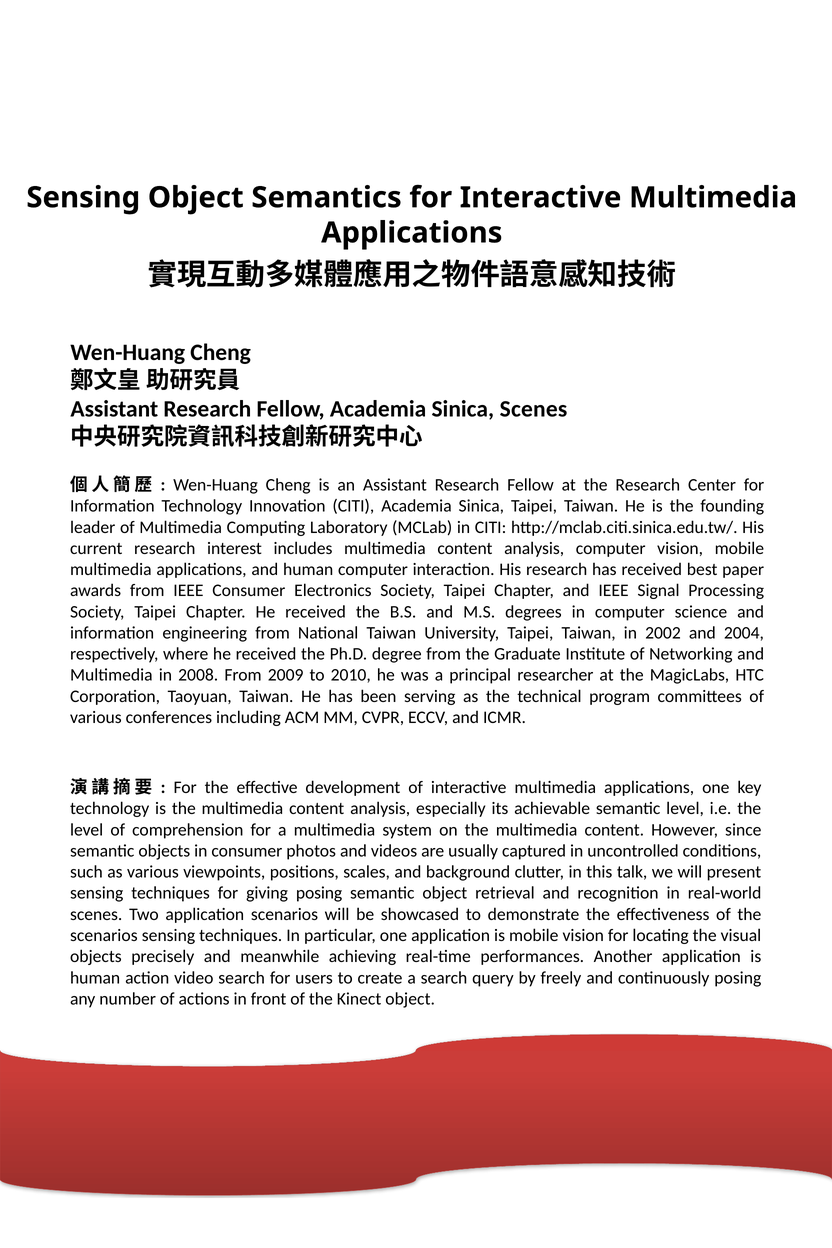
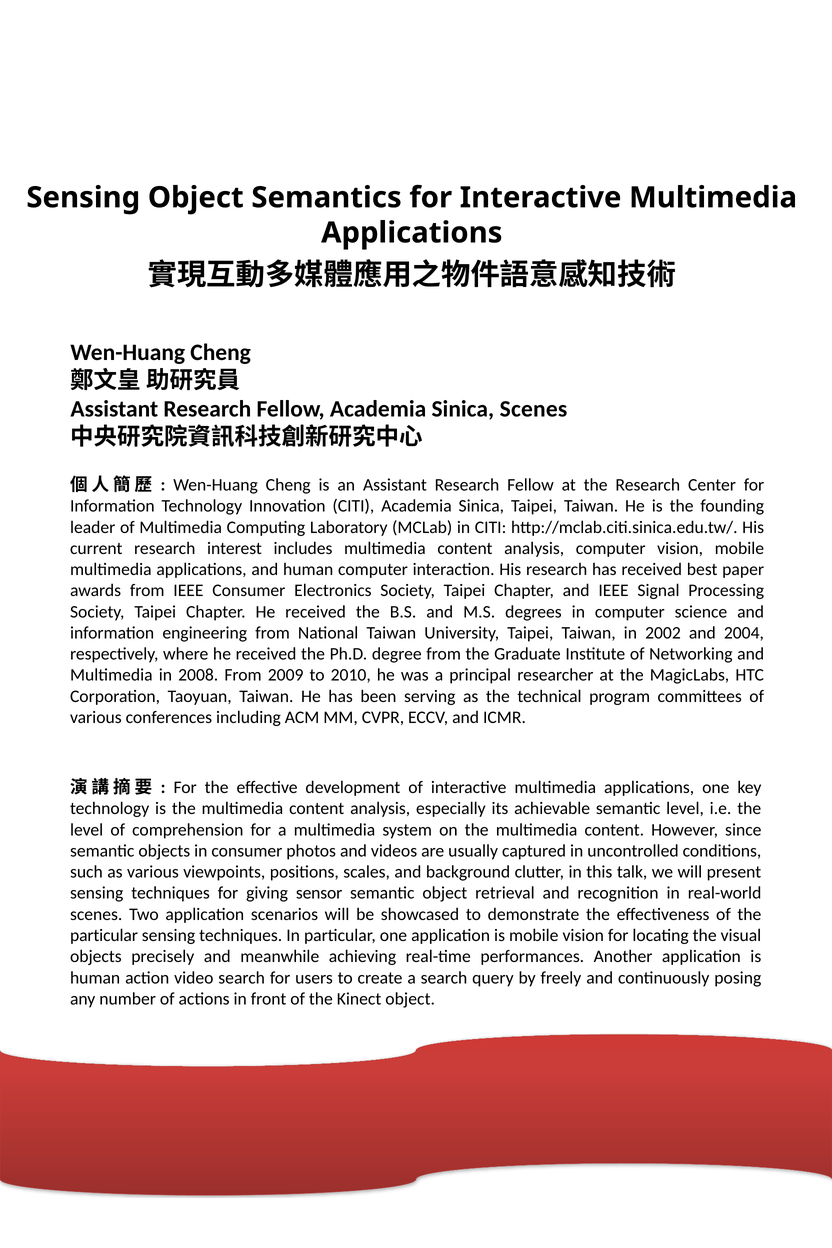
giving posing: posing -> sensor
scenarios at (104, 935): scenarios -> particular
